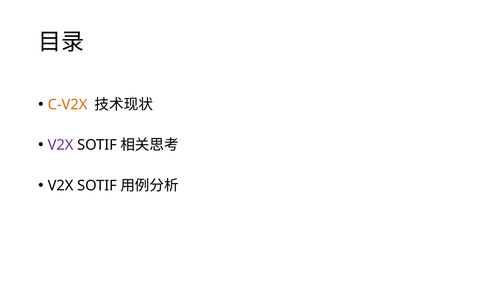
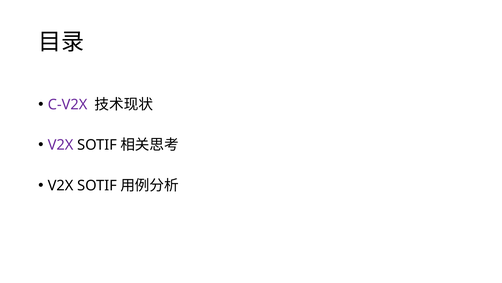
C-V2X colour: orange -> purple
